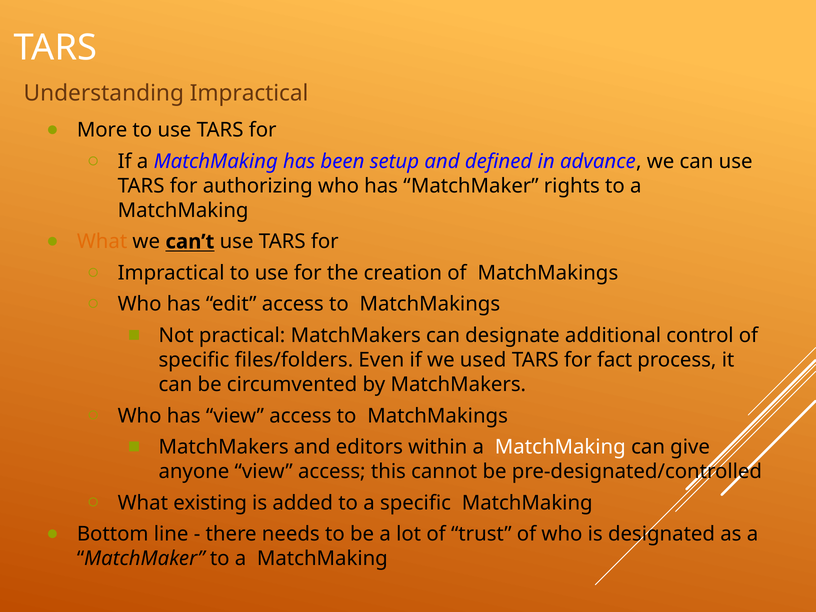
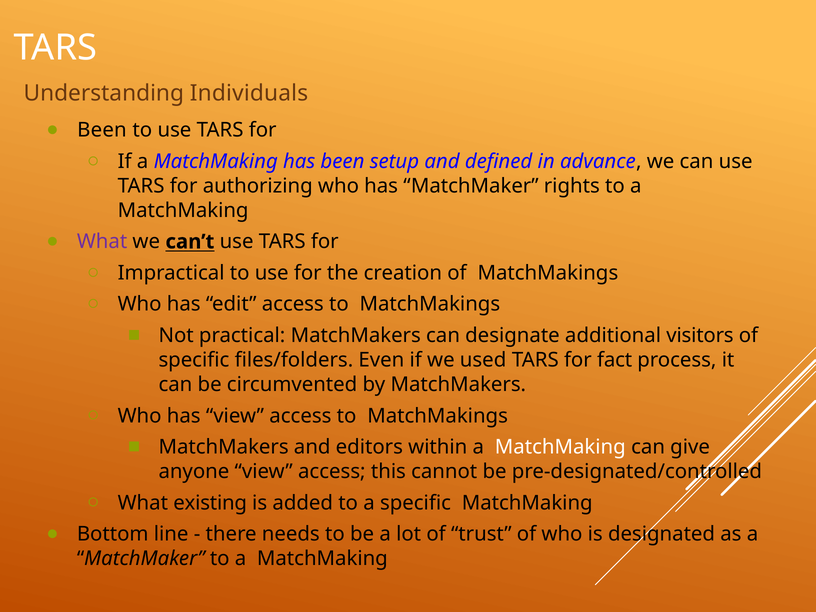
Understanding Impractical: Impractical -> Individuals
More at (102, 130): More -> Been
What at (102, 242) colour: orange -> purple
control: control -> visitors
